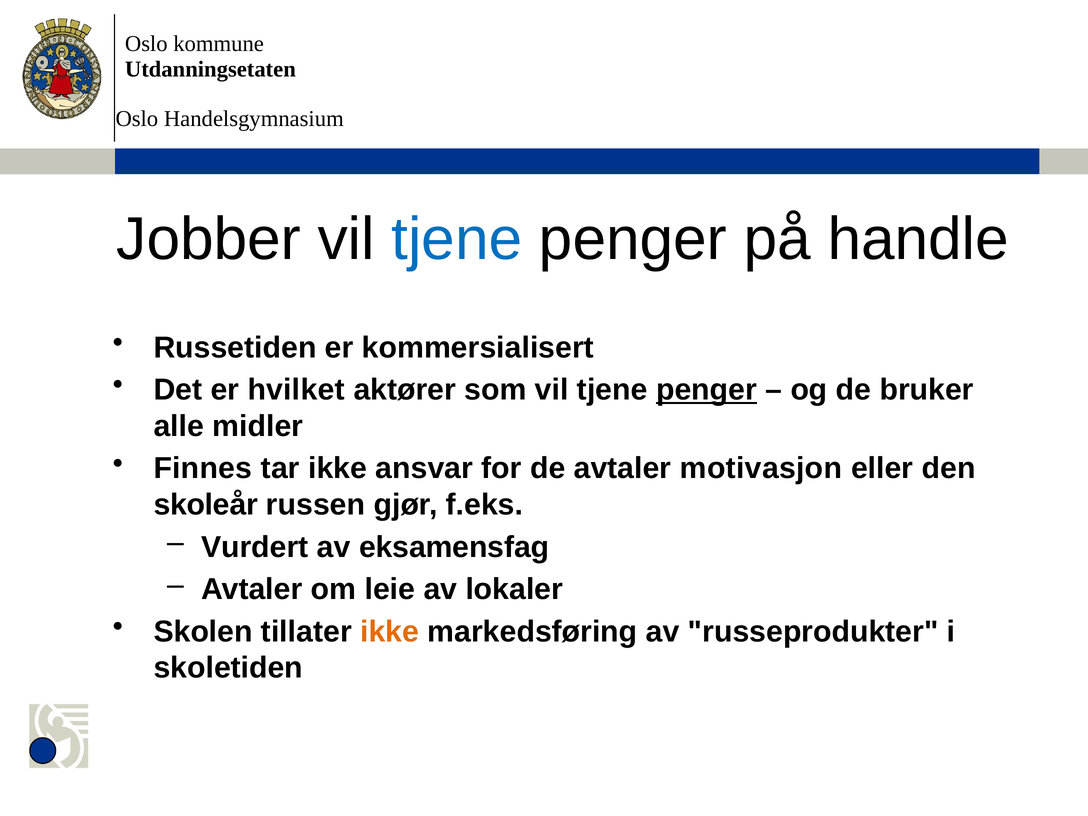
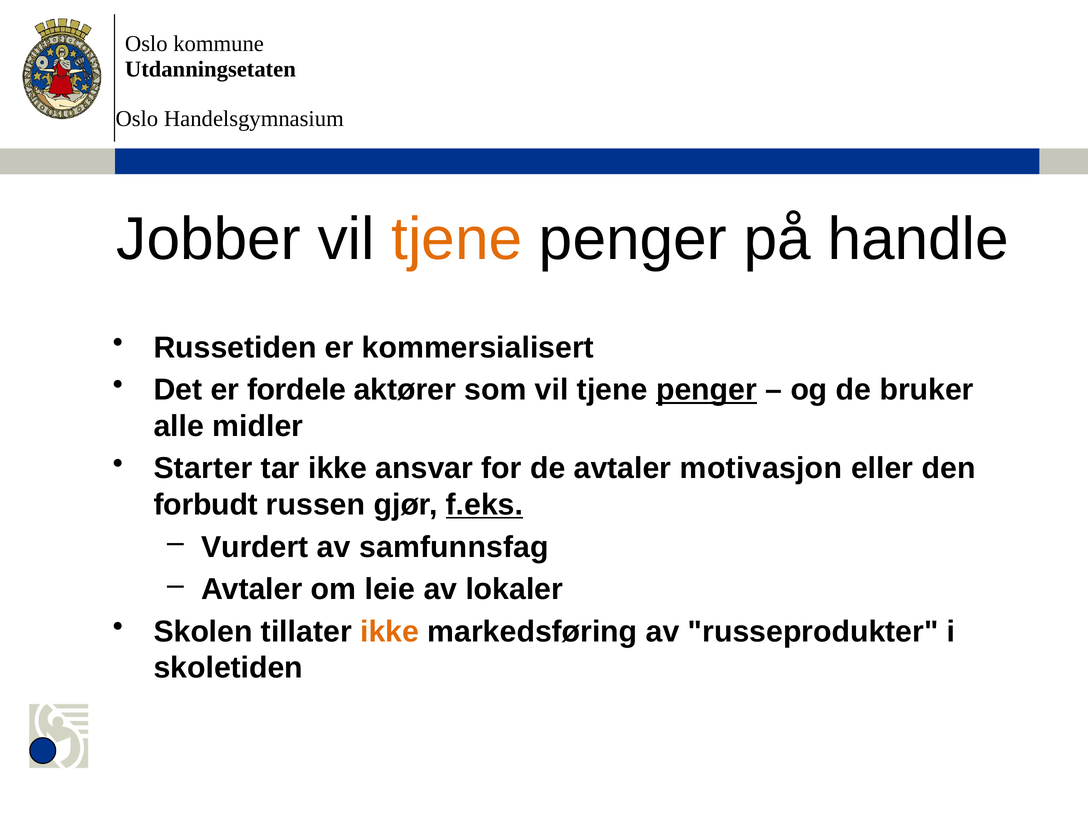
tjene at (457, 239) colour: blue -> orange
hvilket: hvilket -> fordele
Finnes: Finnes -> Starter
skoleår: skoleår -> forbudt
f.eks underline: none -> present
eksamensfag: eksamensfag -> samfunnsfag
